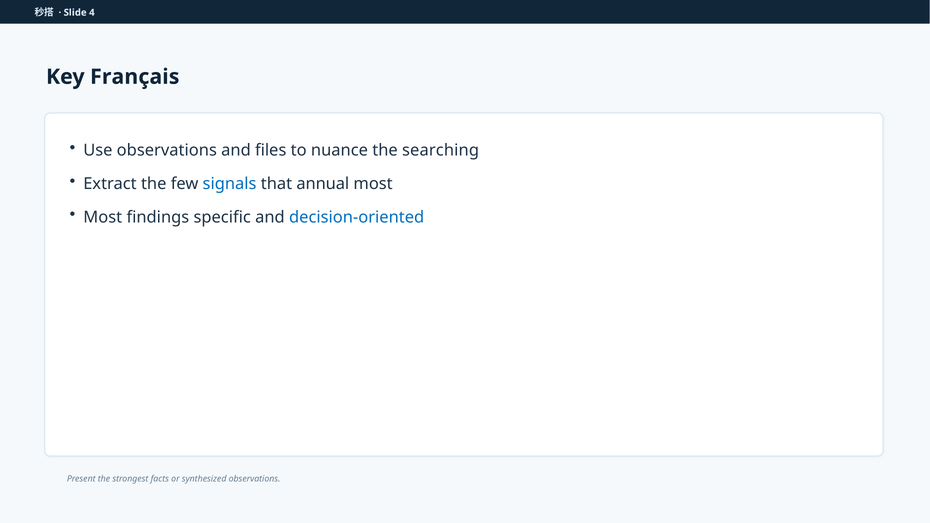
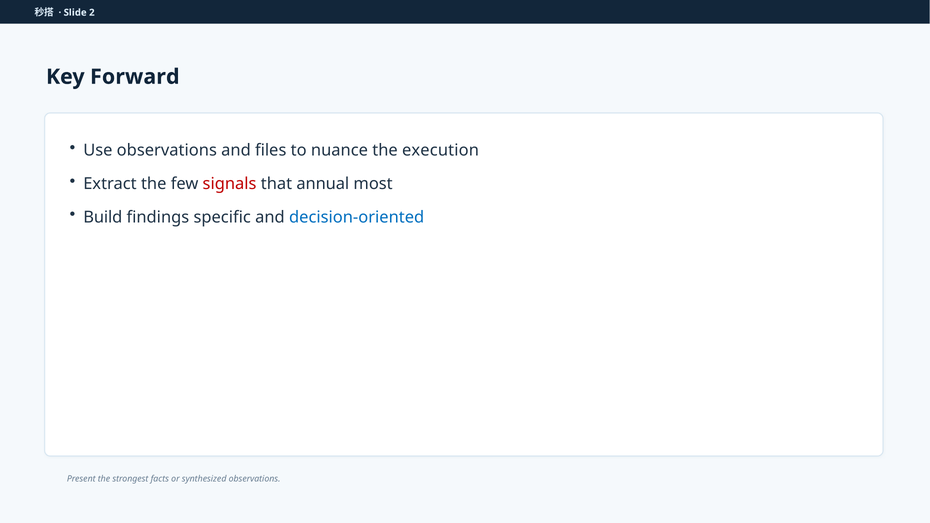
4: 4 -> 2
Français: Français -> Forward
searching: searching -> execution
signals colour: blue -> red
Most at (103, 217): Most -> Build
